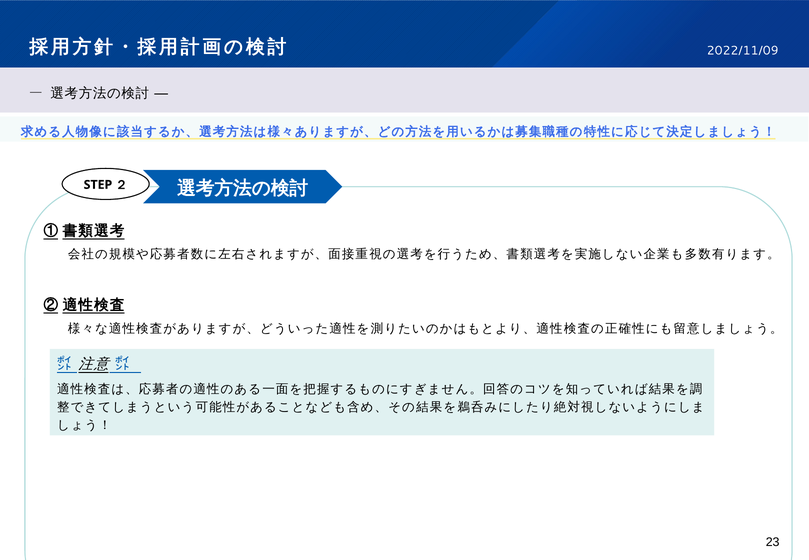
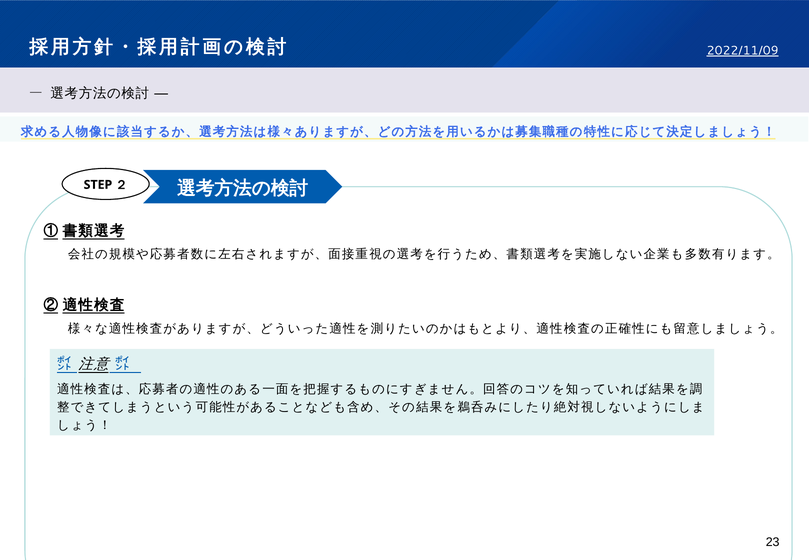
2022/11/09 underline: none -> present
